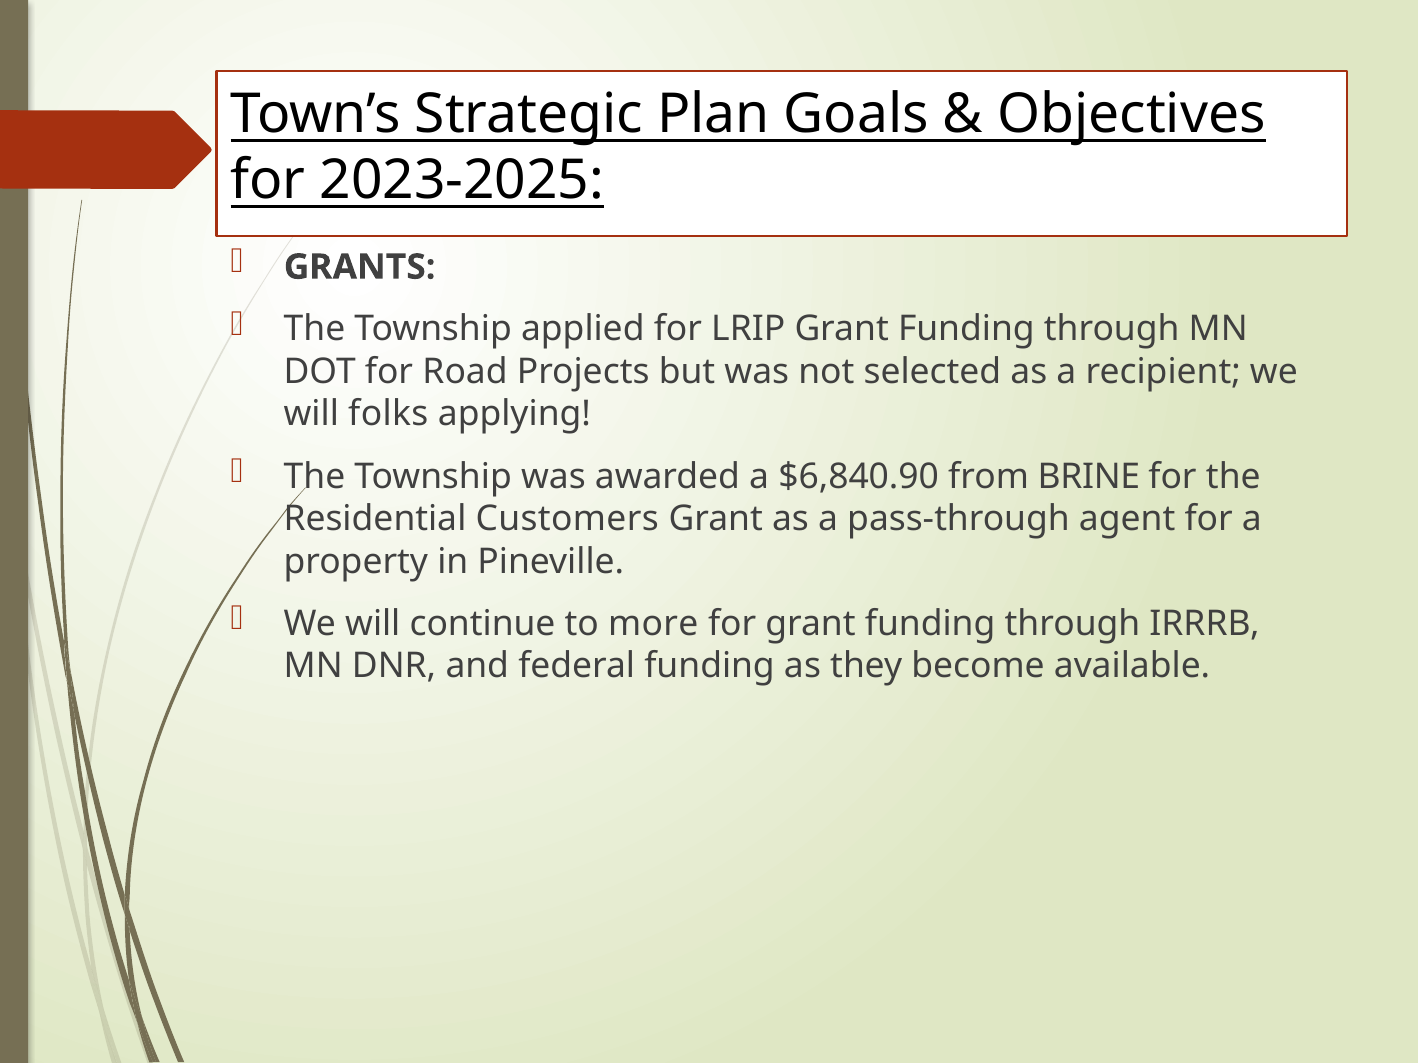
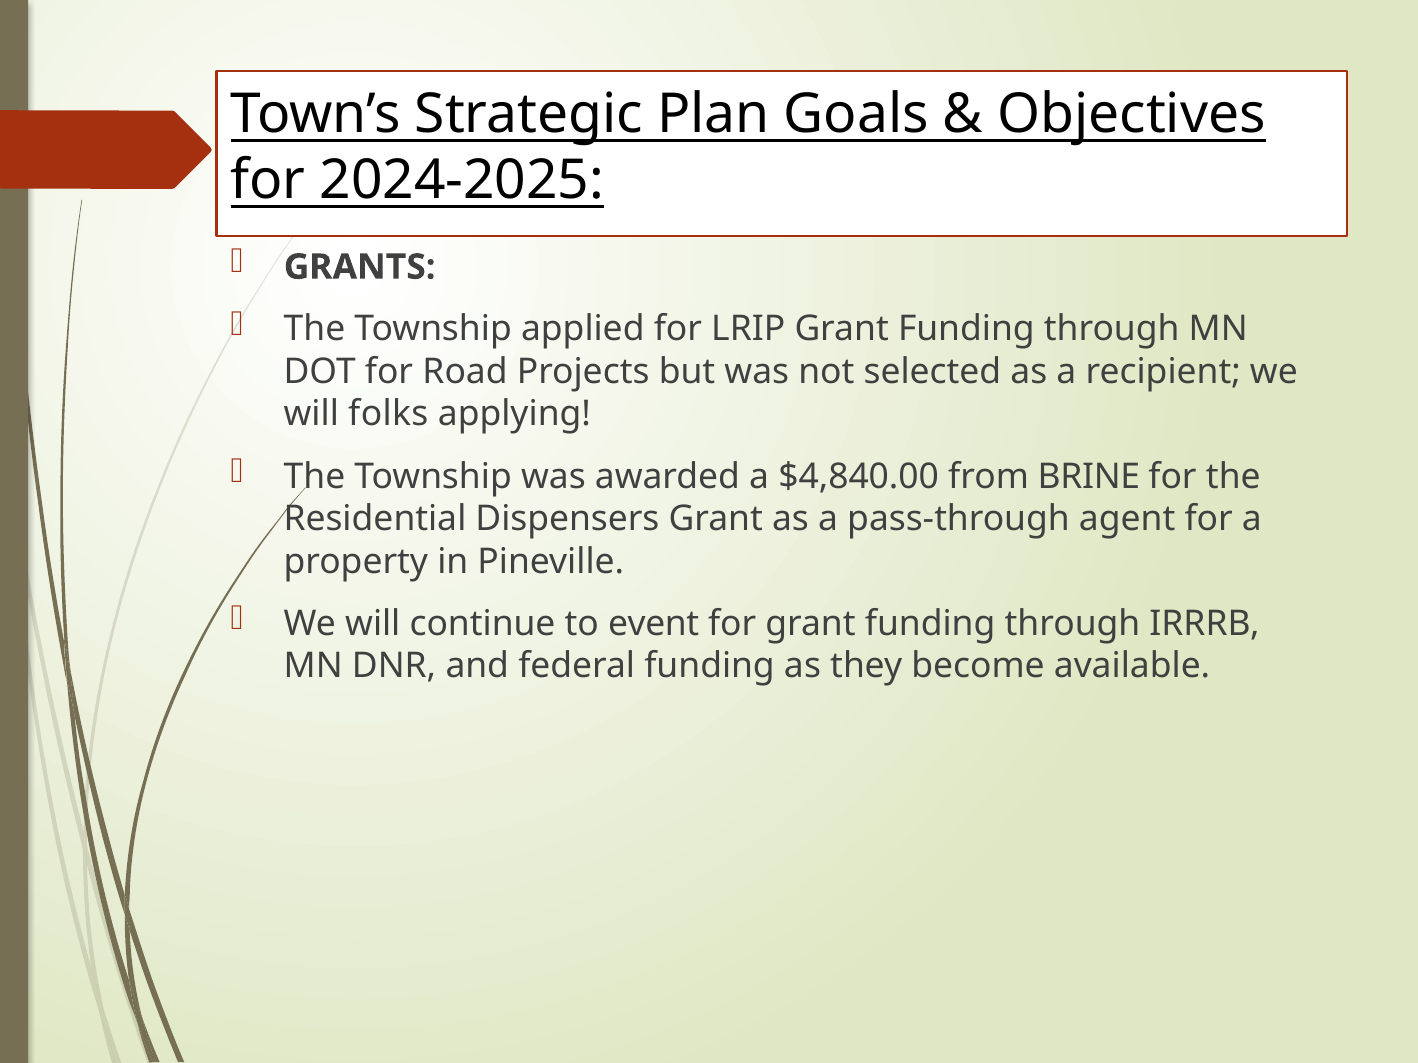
2023-2025: 2023-2025 -> 2024-2025
$6,840.90: $6,840.90 -> $4,840.00
Customers: Customers -> Dispensers
more: more -> event
